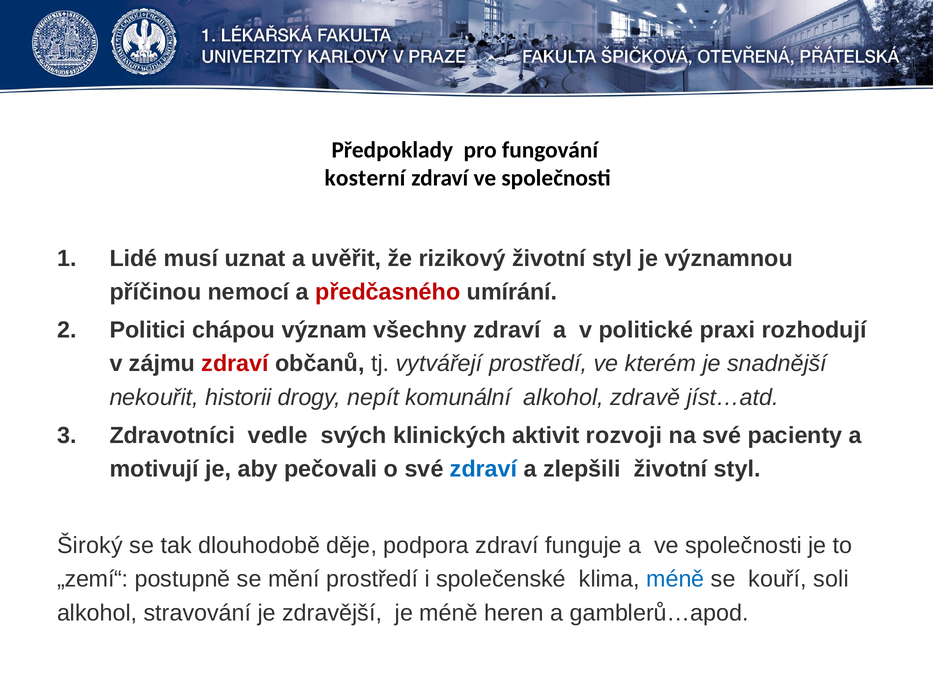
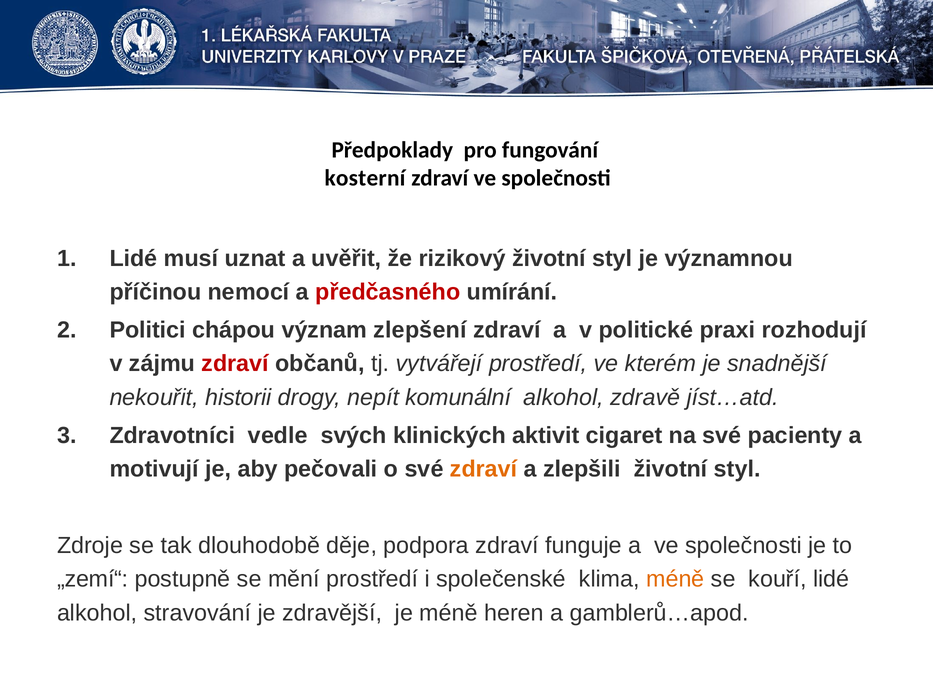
všechny: všechny -> zlepšení
rozvoji: rozvoji -> cigaret
zdraví at (484, 469) colour: blue -> orange
Široký: Široký -> Zdroje
méně at (675, 579) colour: blue -> orange
kouří soli: soli -> lidé
